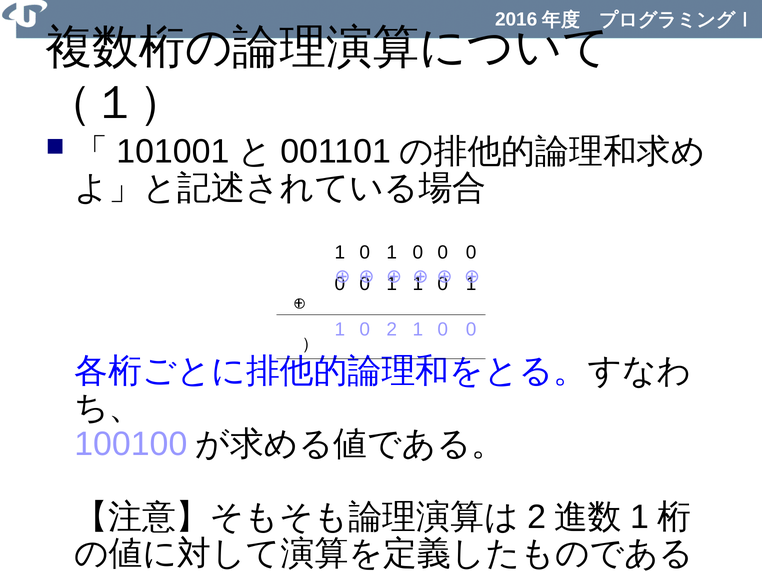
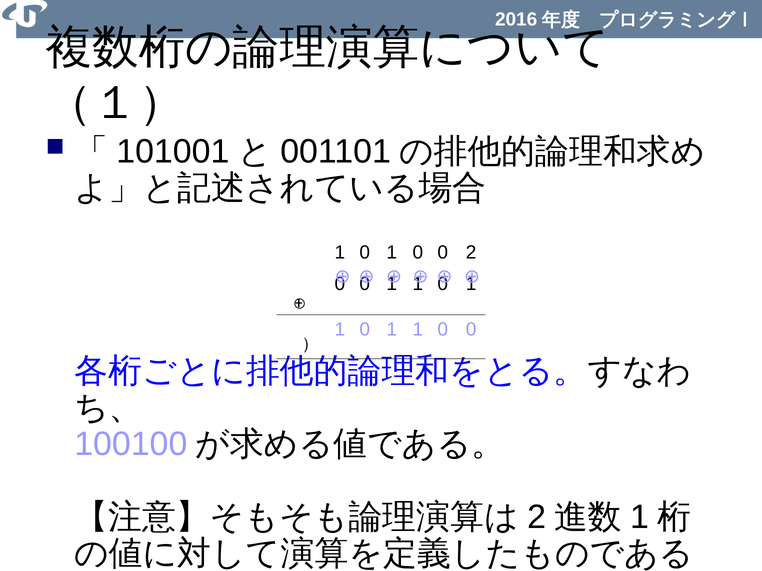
0 0 0: 0 -> 2
2 at (392, 330): 2 -> 1
